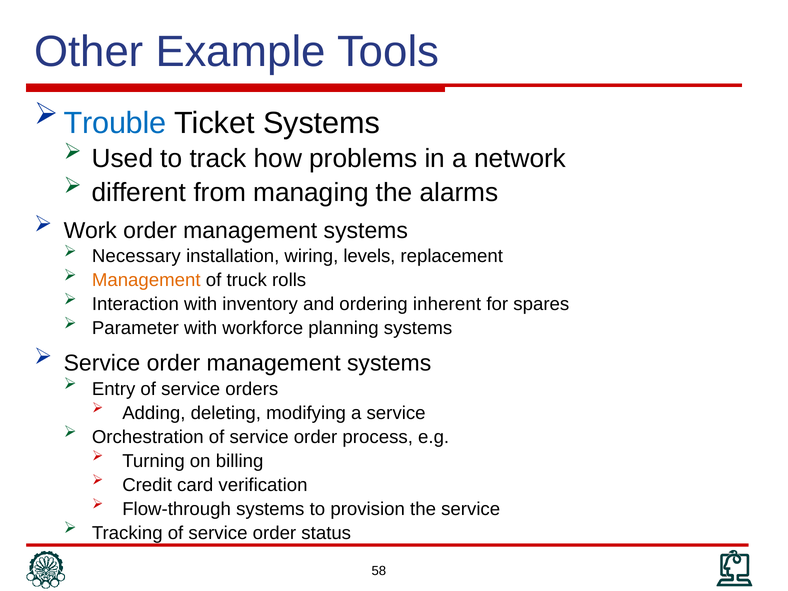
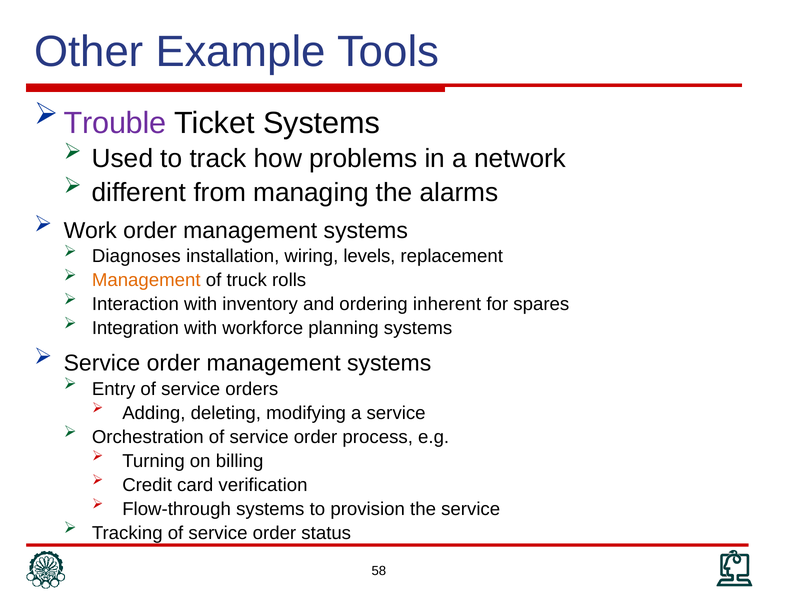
Trouble colour: blue -> purple
Necessary: Necessary -> Diagnoses
Parameter: Parameter -> Integration
